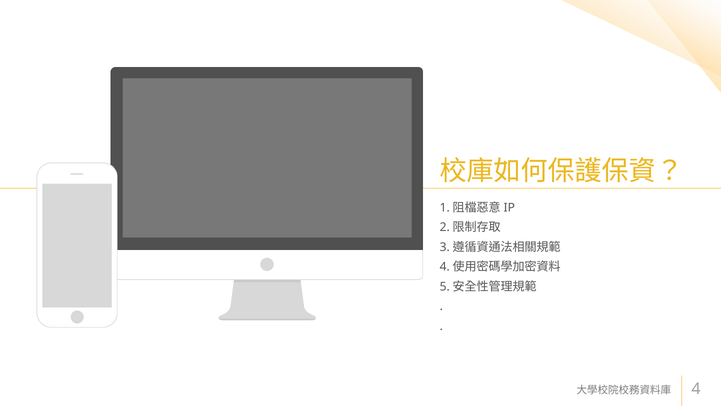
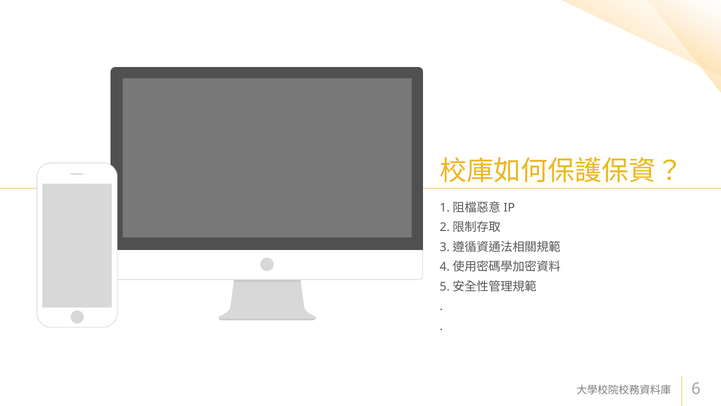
4 at (696, 389): 4 -> 6
